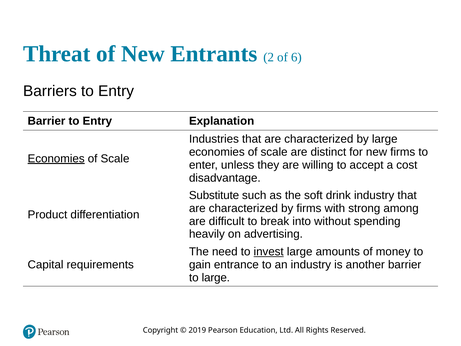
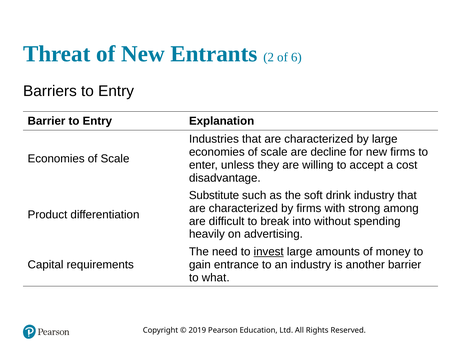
distinct: distinct -> decline
Economies at (56, 158) underline: present -> none
to large: large -> what
